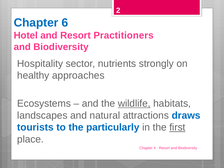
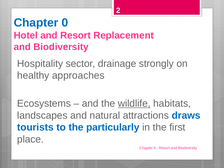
6: 6 -> 0
Practitioners: Practitioners -> Replacement
nutrients: nutrients -> drainage
first underline: present -> none
